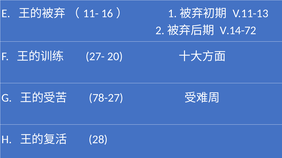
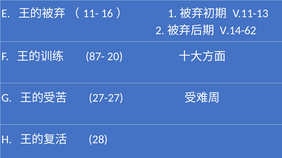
V.14-72: V.14-72 -> V.14-62
27-: 27- -> 87-
78-27: 78-27 -> 27-27
